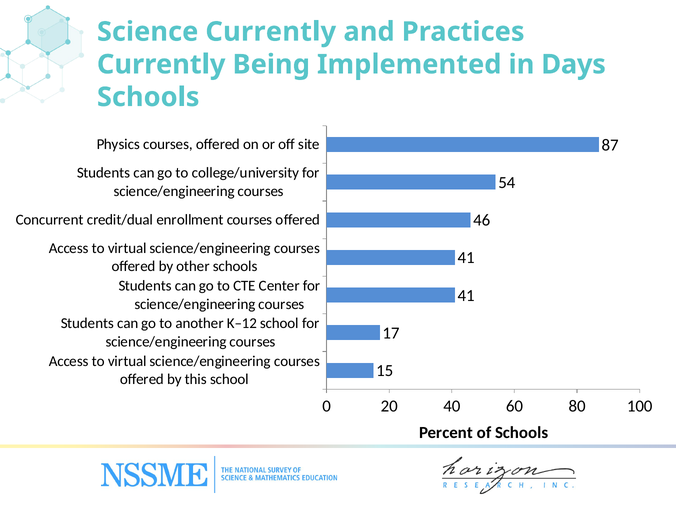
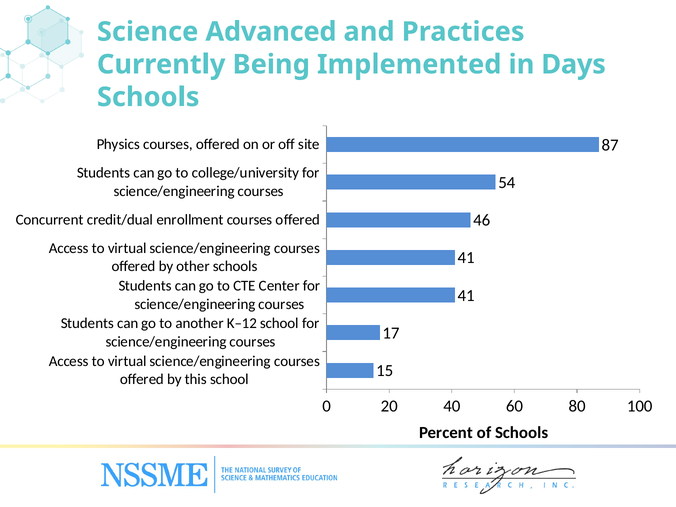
Science Currently: Currently -> Advanced
